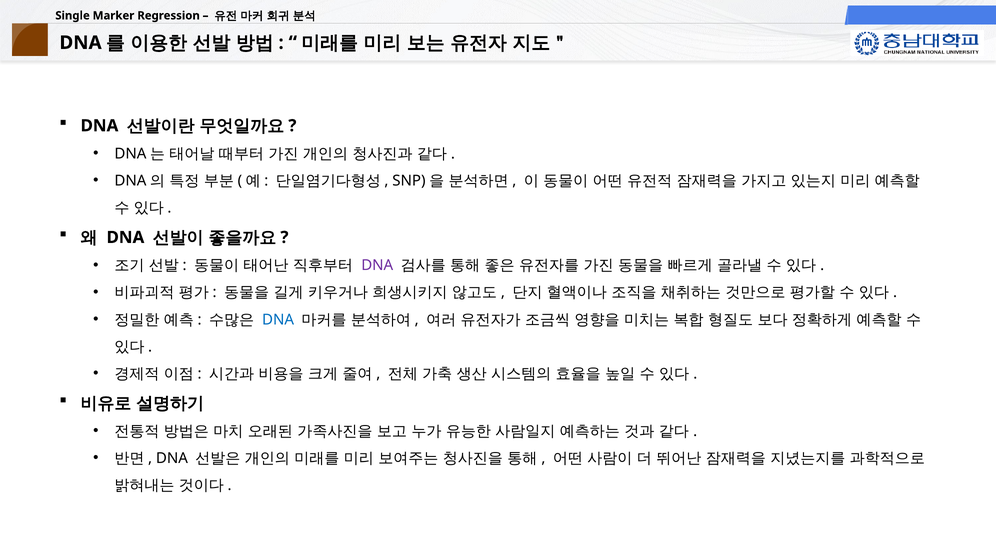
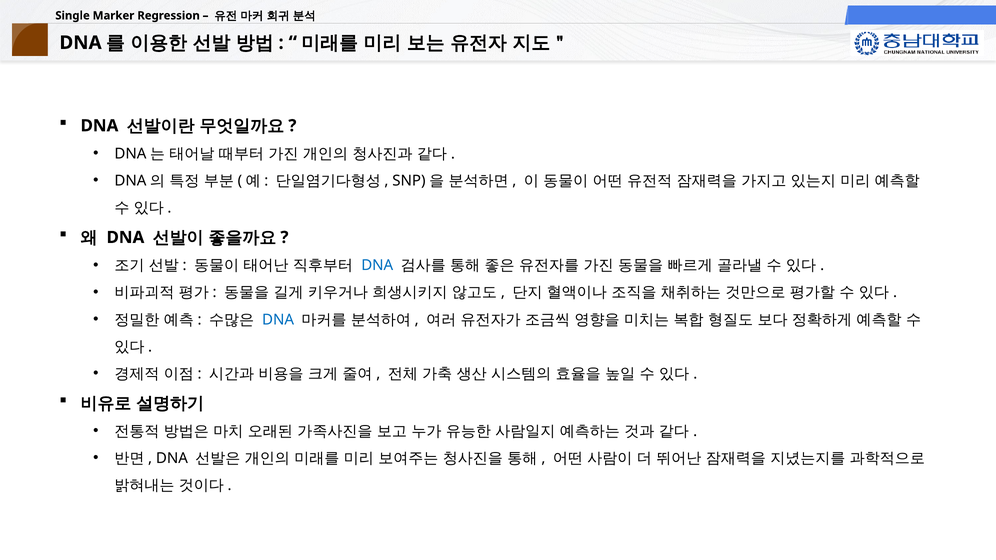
DNA at (377, 266) colour: purple -> blue
